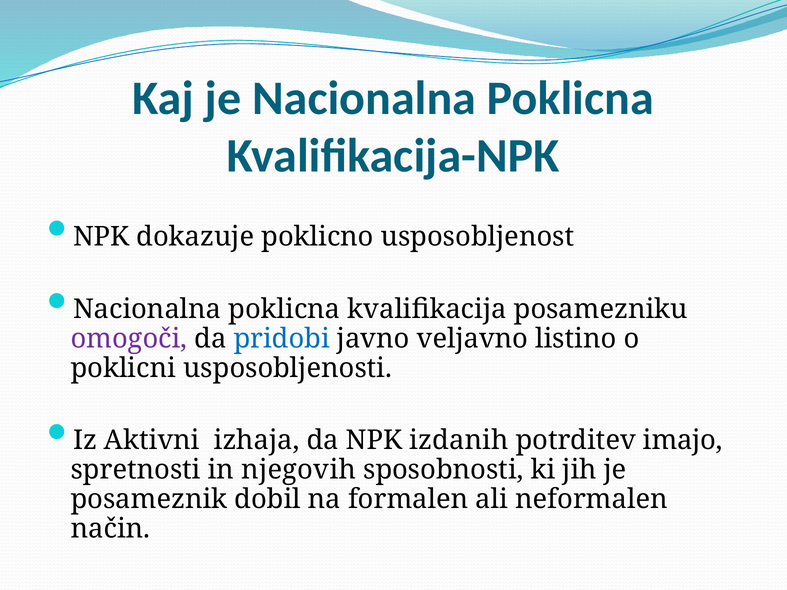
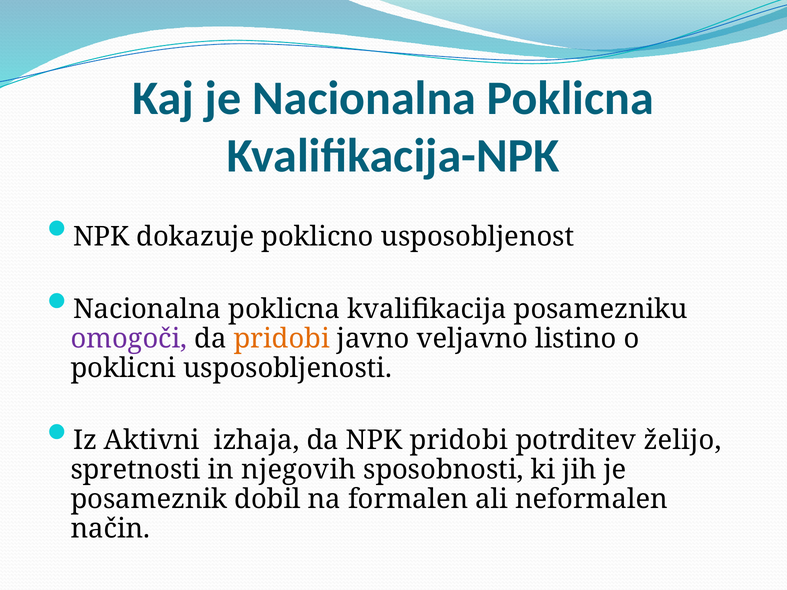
pridobi at (282, 339) colour: blue -> orange
NPK izdanih: izdanih -> pridobi
imajo: imajo -> želijo
